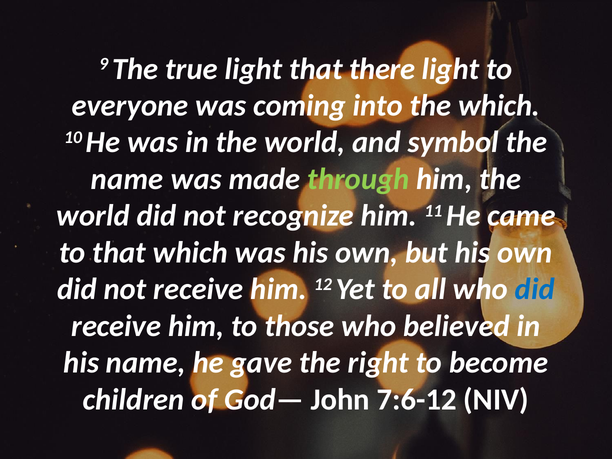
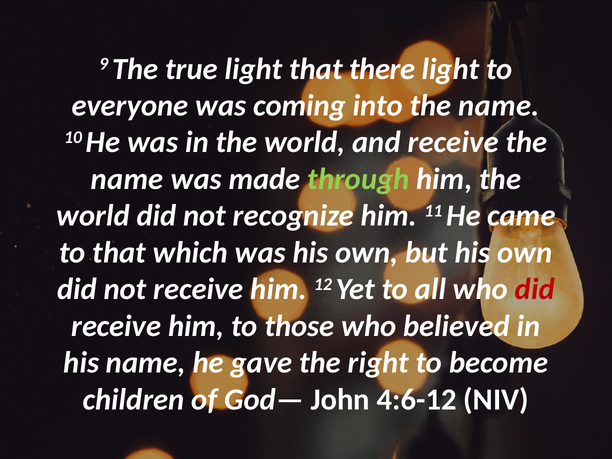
into the which: which -> name
and symbol: symbol -> receive
did at (535, 289) colour: blue -> red
7:6-12: 7:6-12 -> 4:6-12
